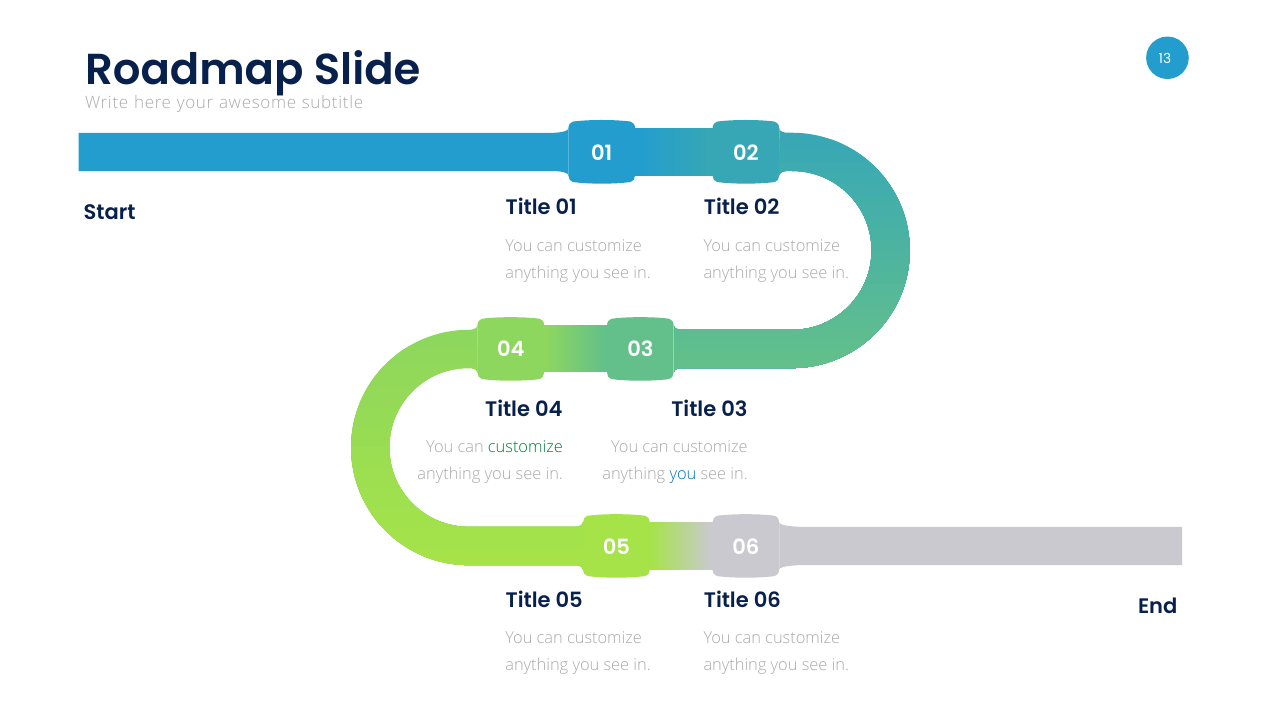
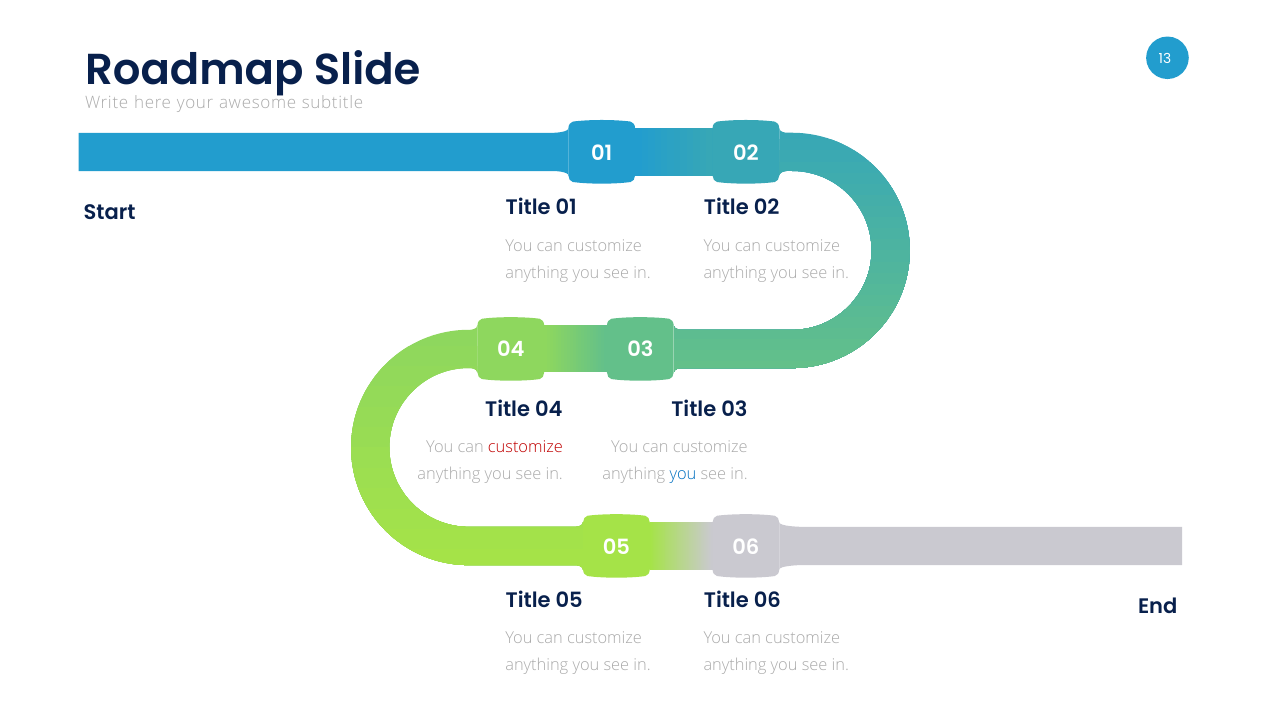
customize at (525, 448) colour: green -> red
